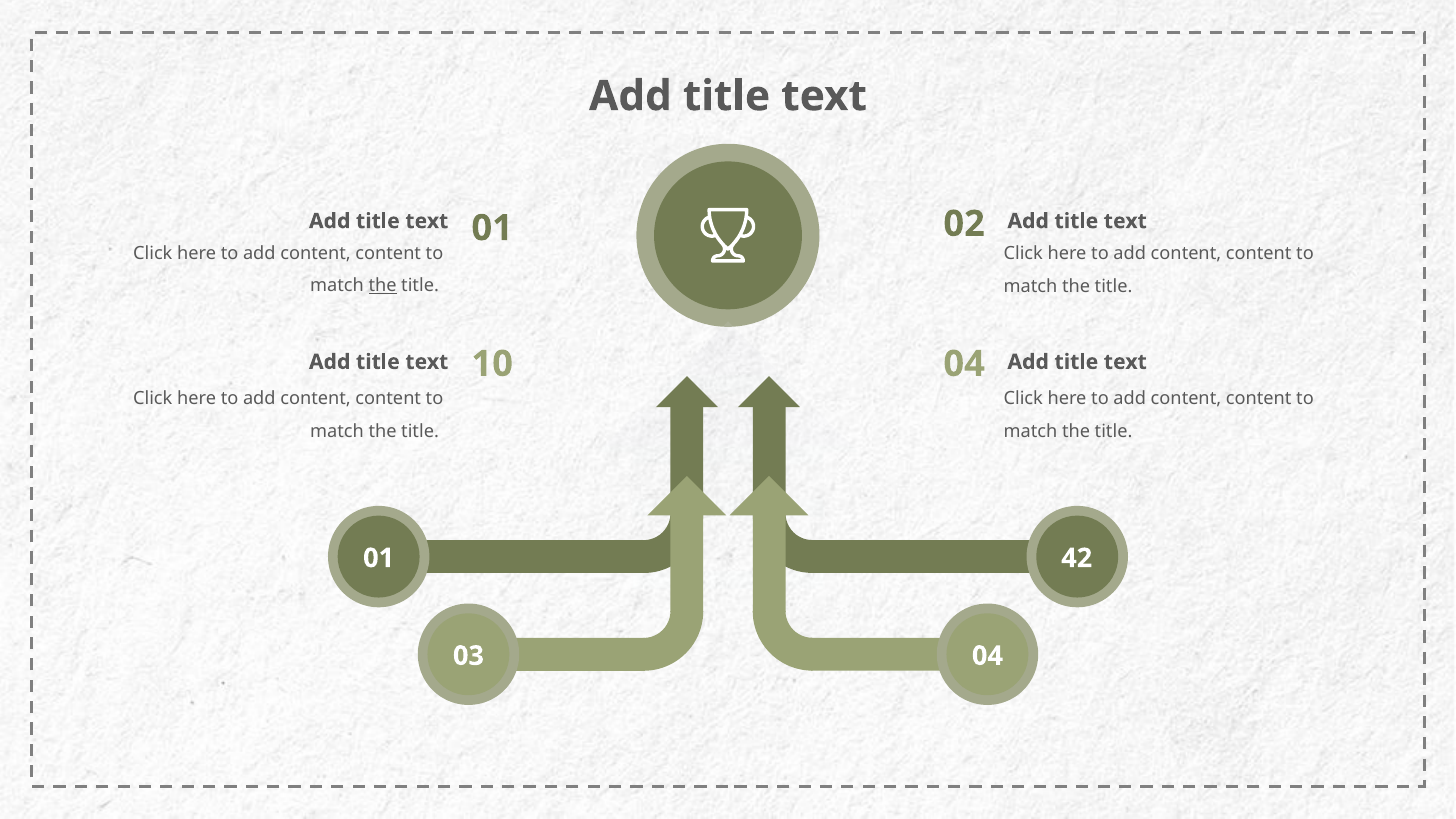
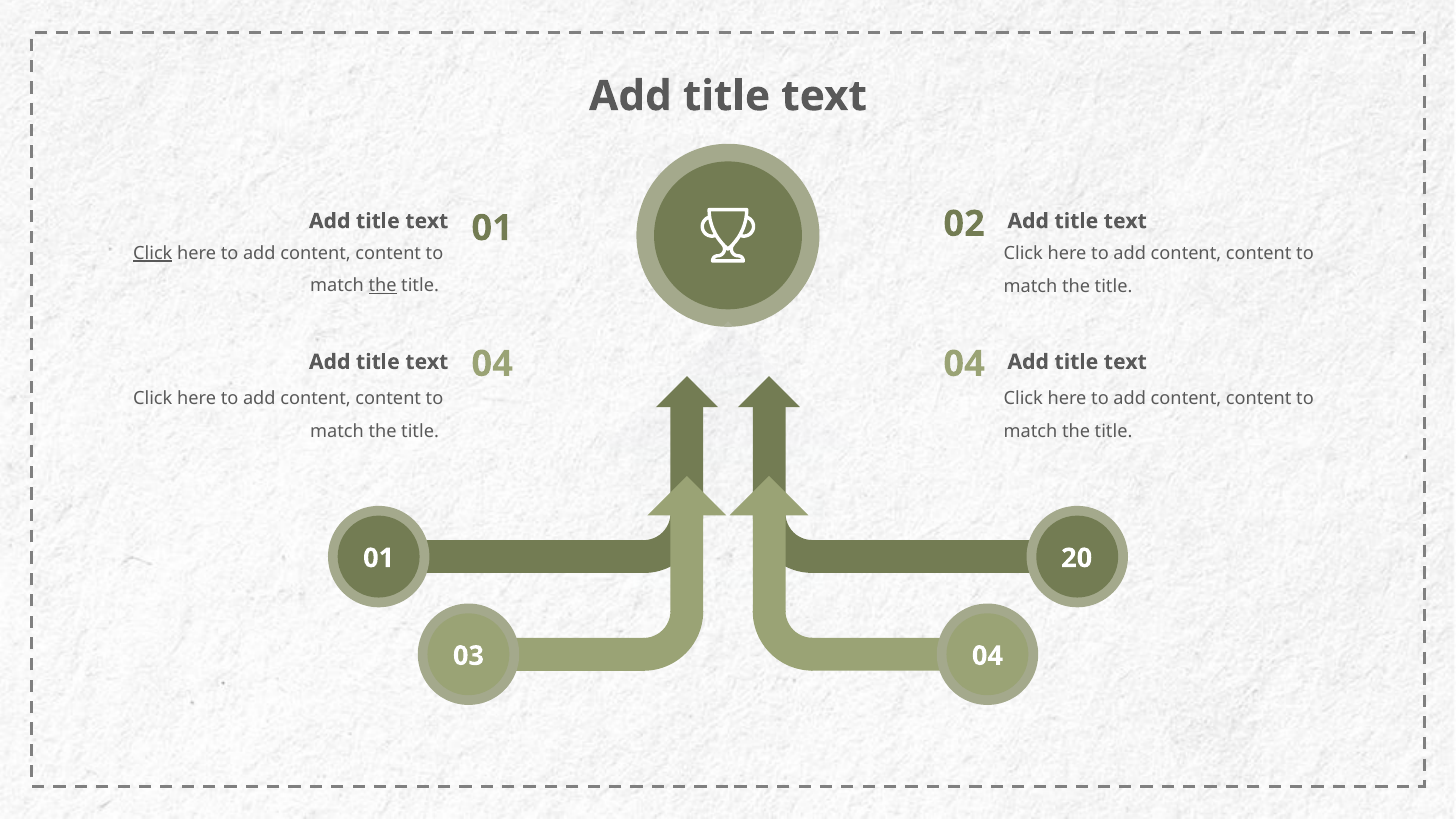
Click at (153, 253) underline: none -> present
10 at (492, 364): 10 -> 04
42: 42 -> 20
